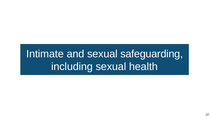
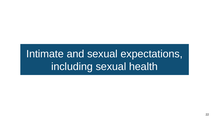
safeguarding: safeguarding -> expectations
